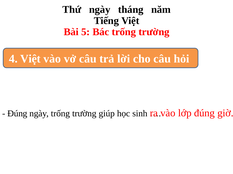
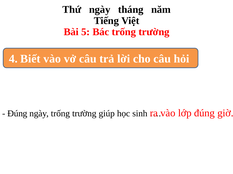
4 Việt: Việt -> Biết
